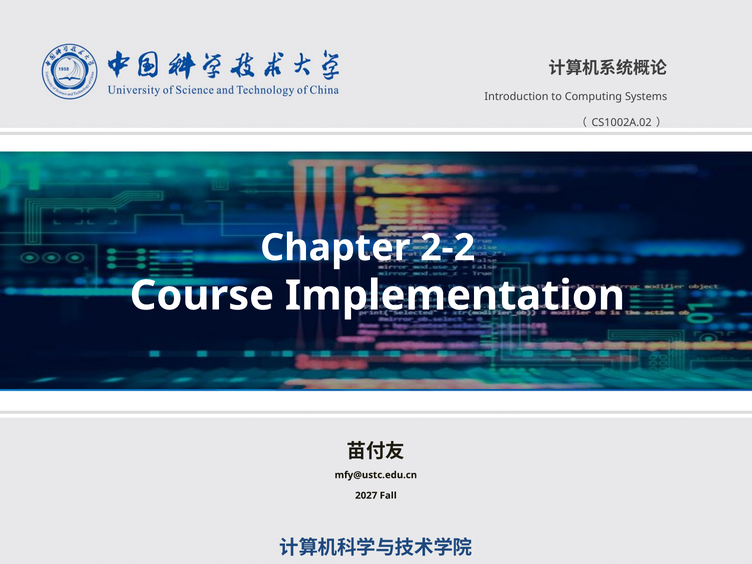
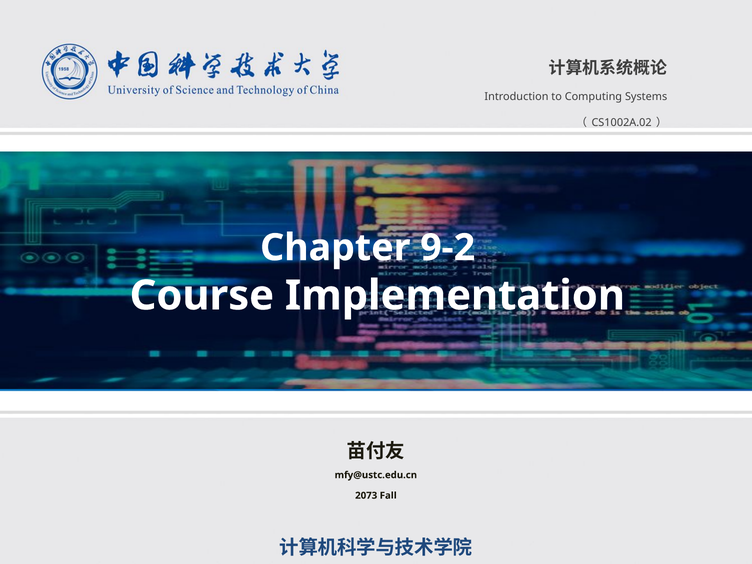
2-2: 2-2 -> 9-2
2027: 2027 -> 2073
